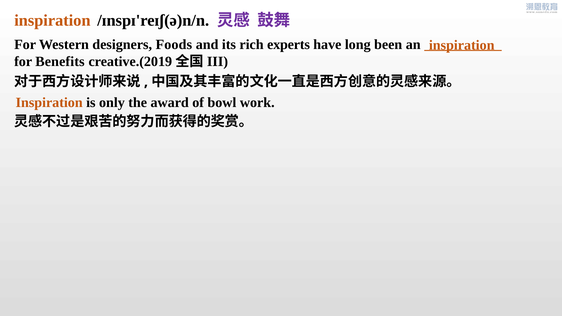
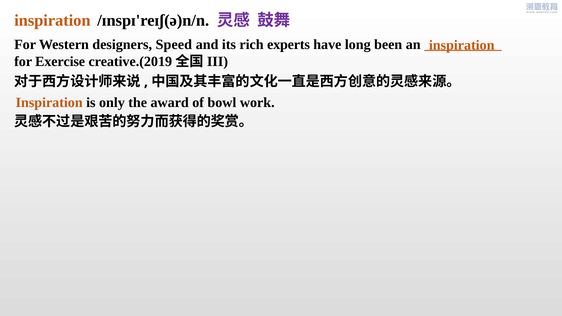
Foods: Foods -> Speed
Benefits: Benefits -> Exercise
